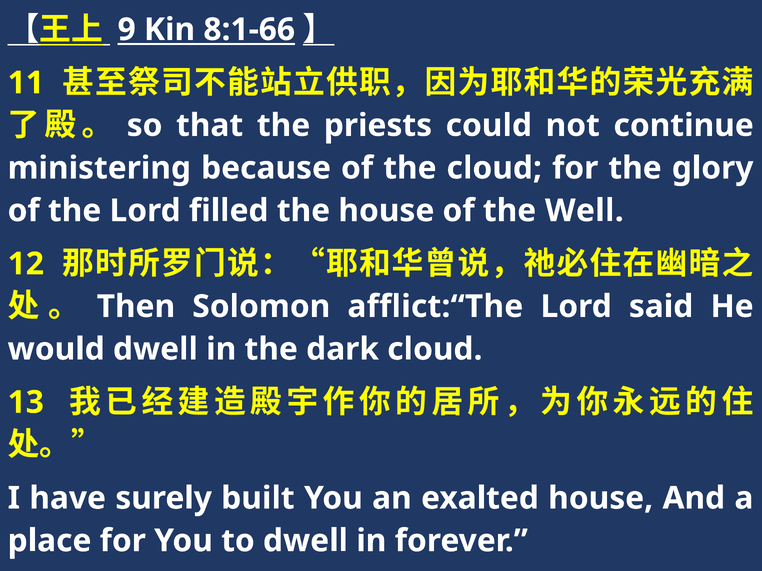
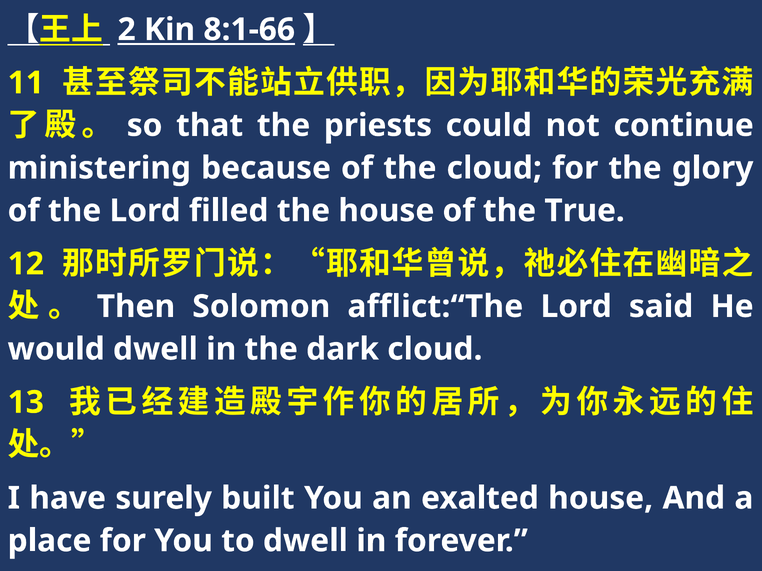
9: 9 -> 2
Well: Well -> True
